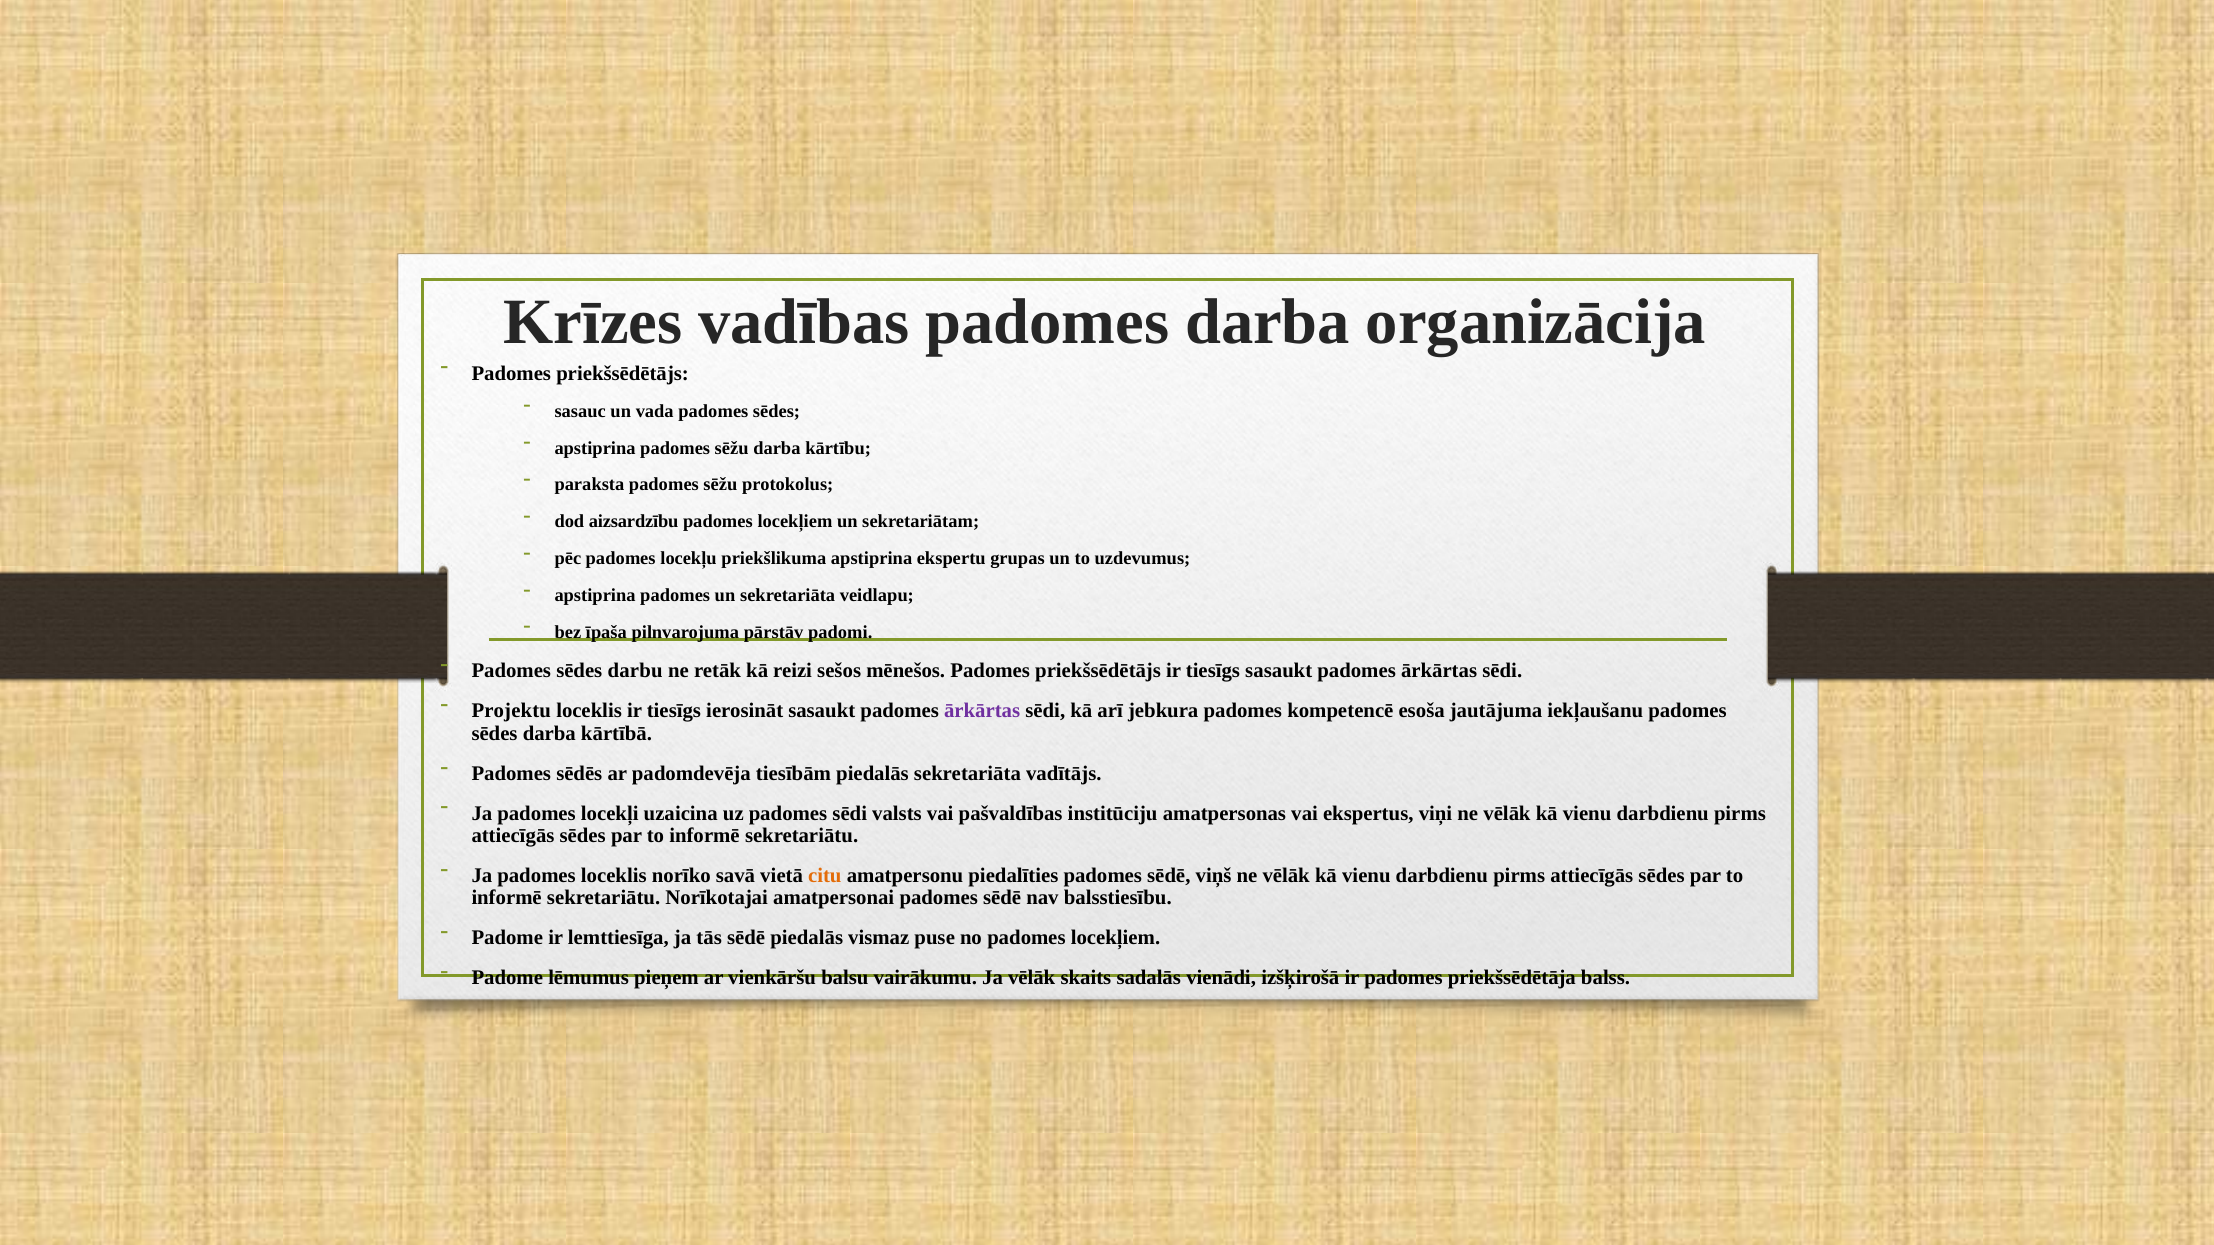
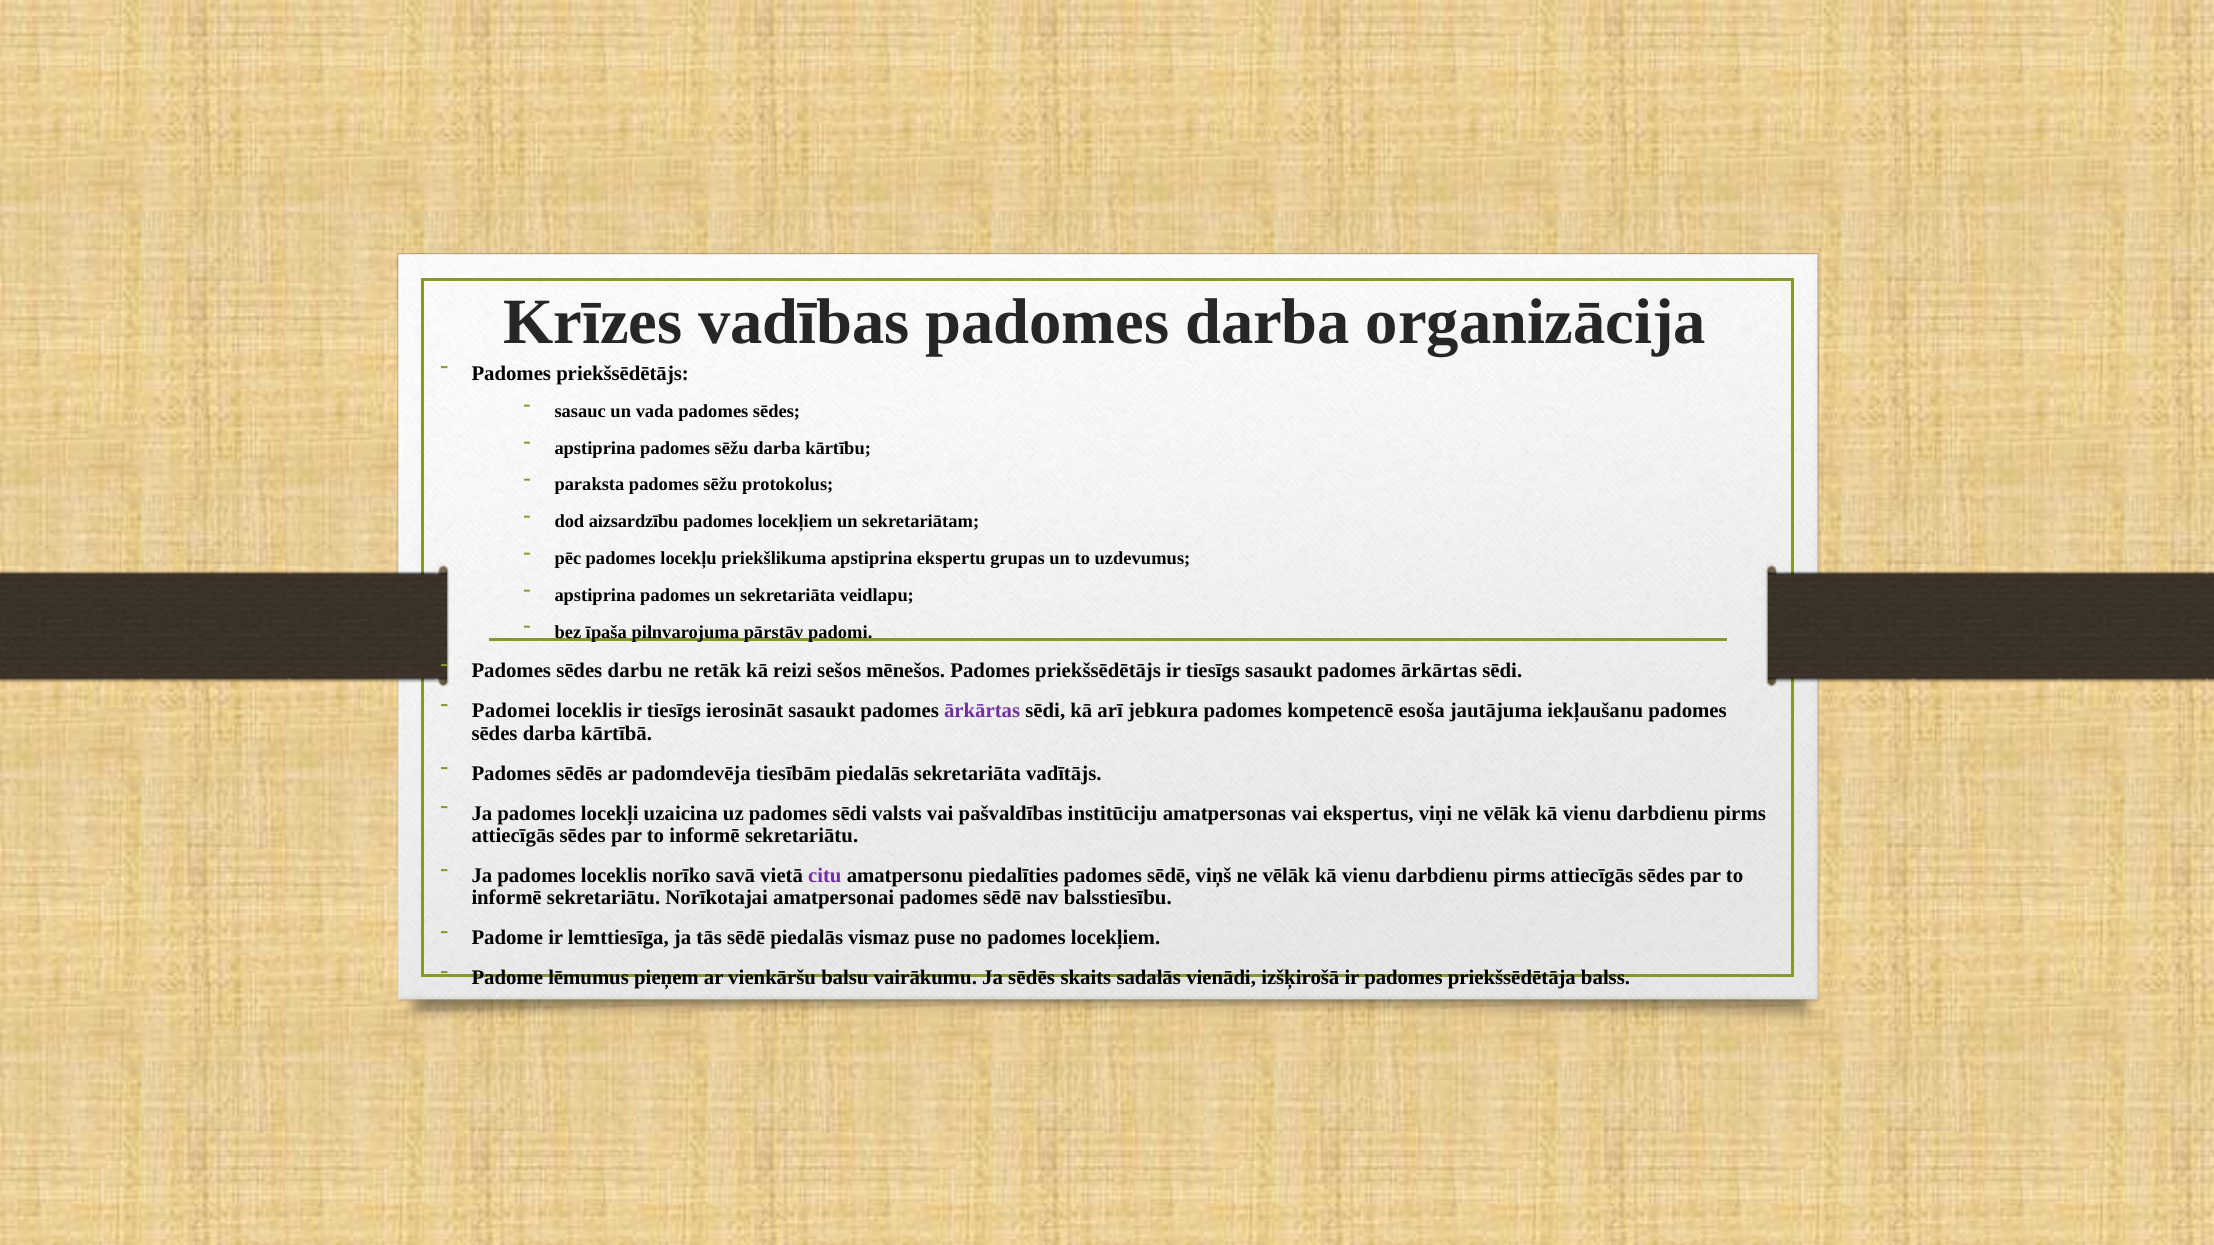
Projektu: Projektu -> Padomei
citu colour: orange -> purple
Ja vēlāk: vēlāk -> sēdēs
